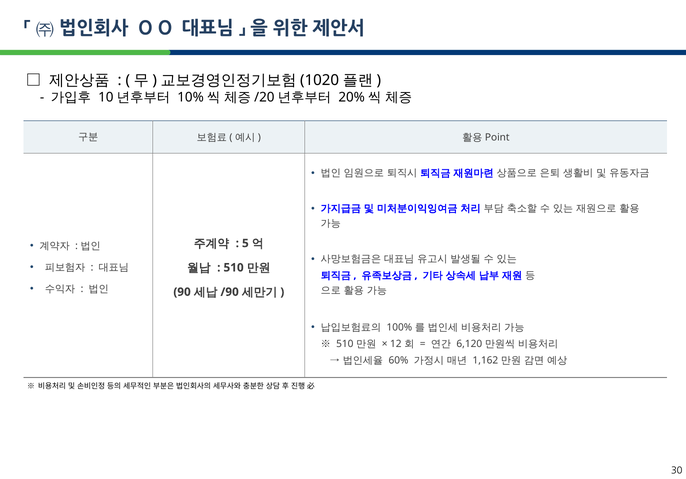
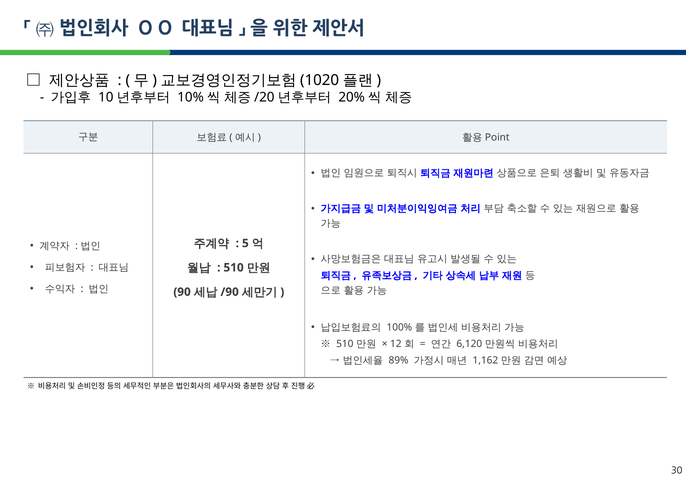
60%: 60% -> 89%
